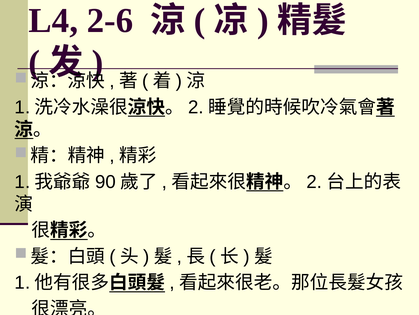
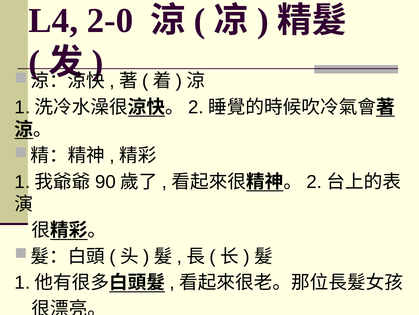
2-6: 2-6 -> 2-0
